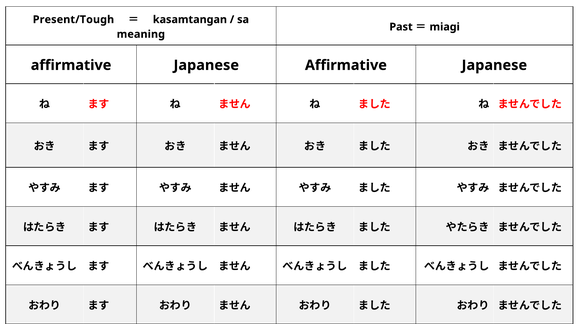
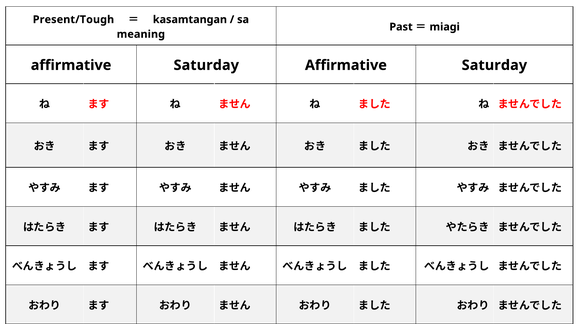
Japanese at (206, 65): Japanese -> Saturday
Japanese at (494, 65): Japanese -> Saturday
